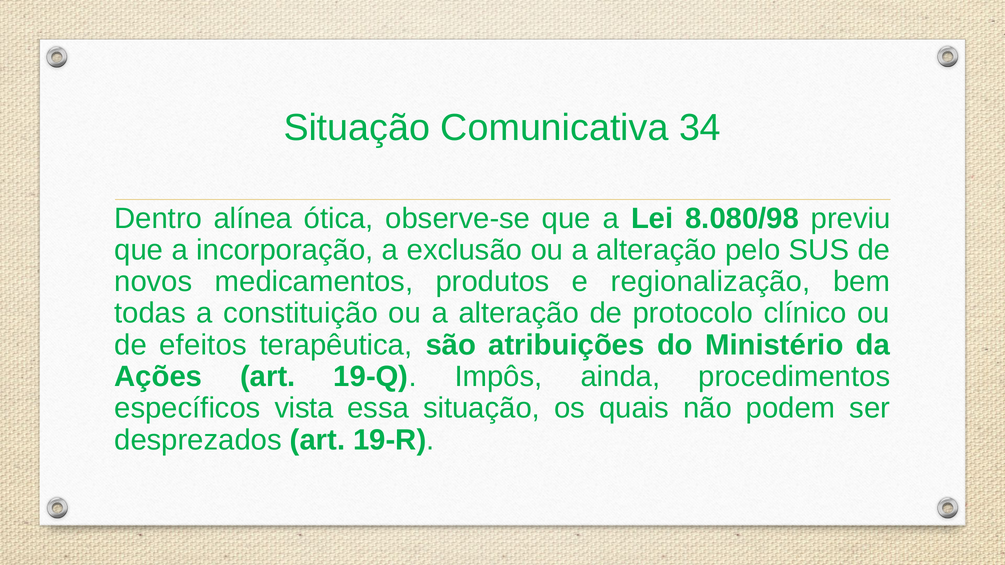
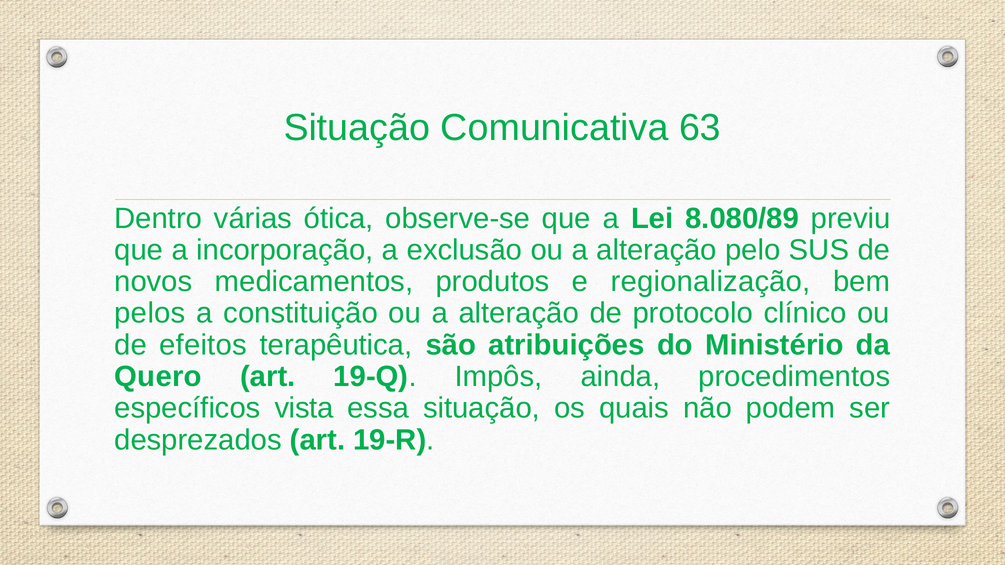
34: 34 -> 63
alínea: alínea -> várias
8.080/98: 8.080/98 -> 8.080/89
todas: todas -> pelos
Ações: Ações -> Quero
